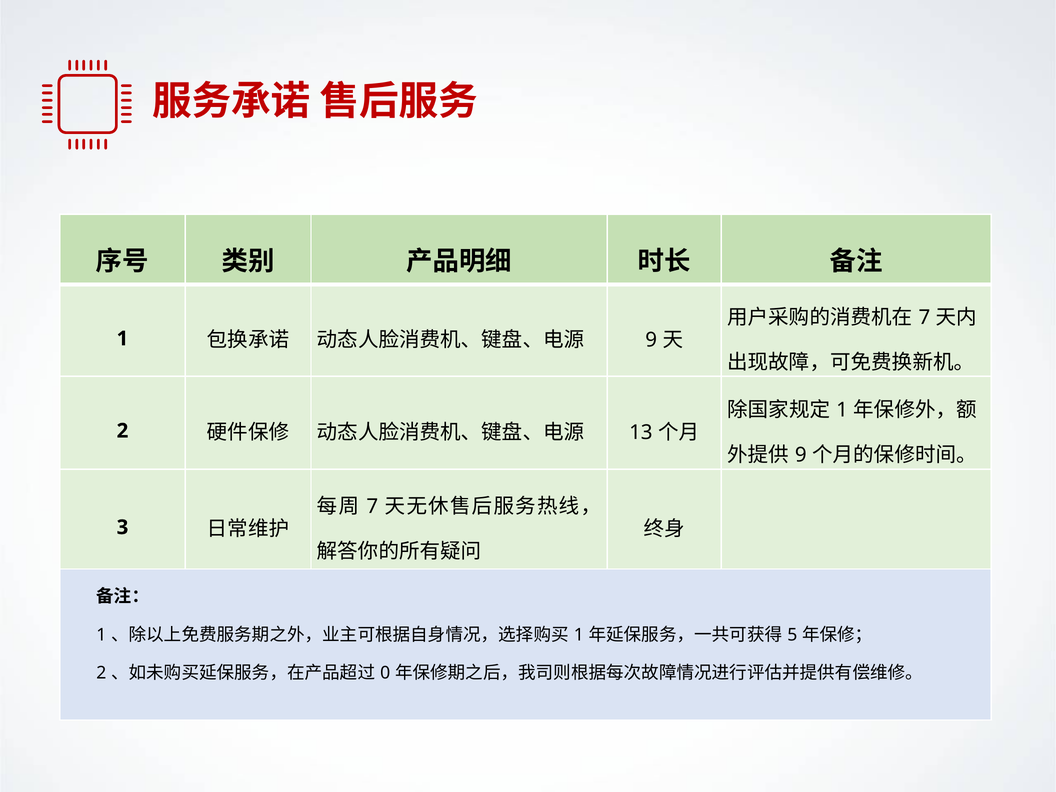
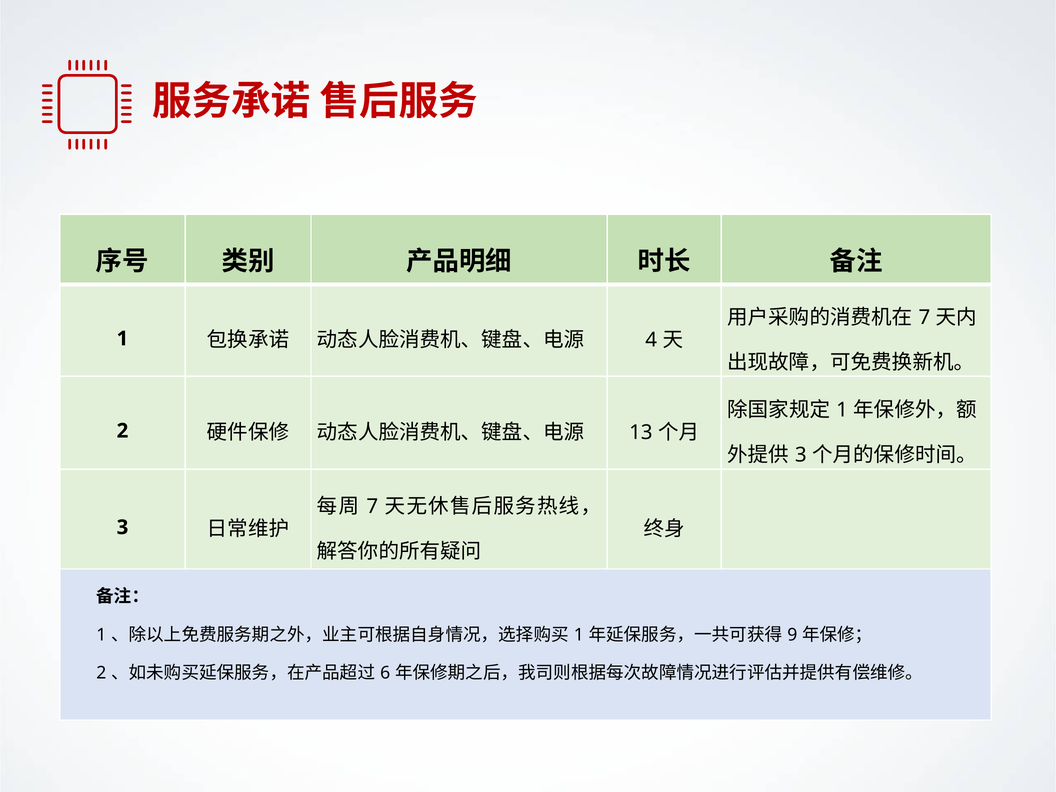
9 at (651, 340): 9 -> 4
9 at (801, 455): 9 -> 3
5: 5 -> 9
0: 0 -> 6
